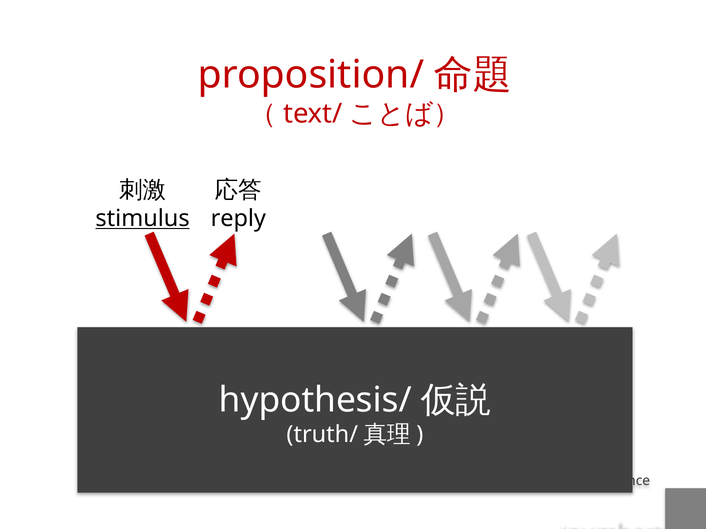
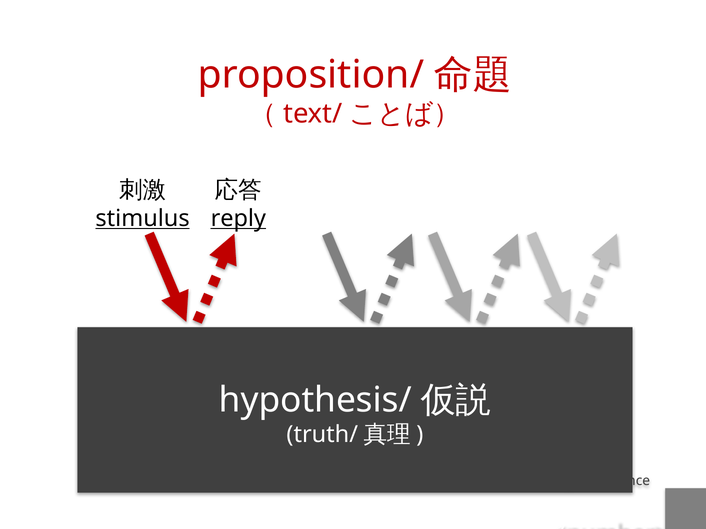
reply underline: none -> present
